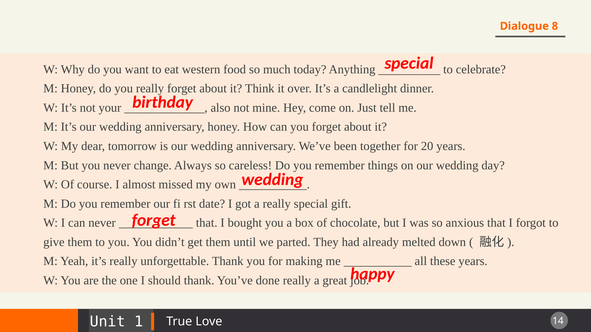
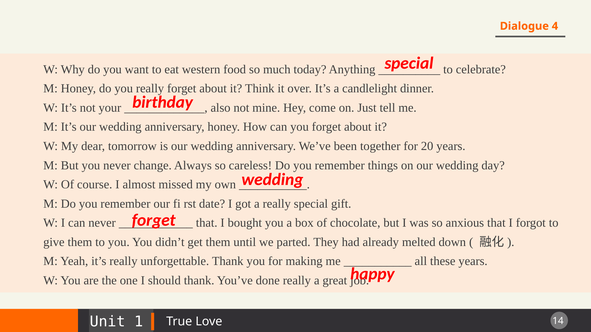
8: 8 -> 4
